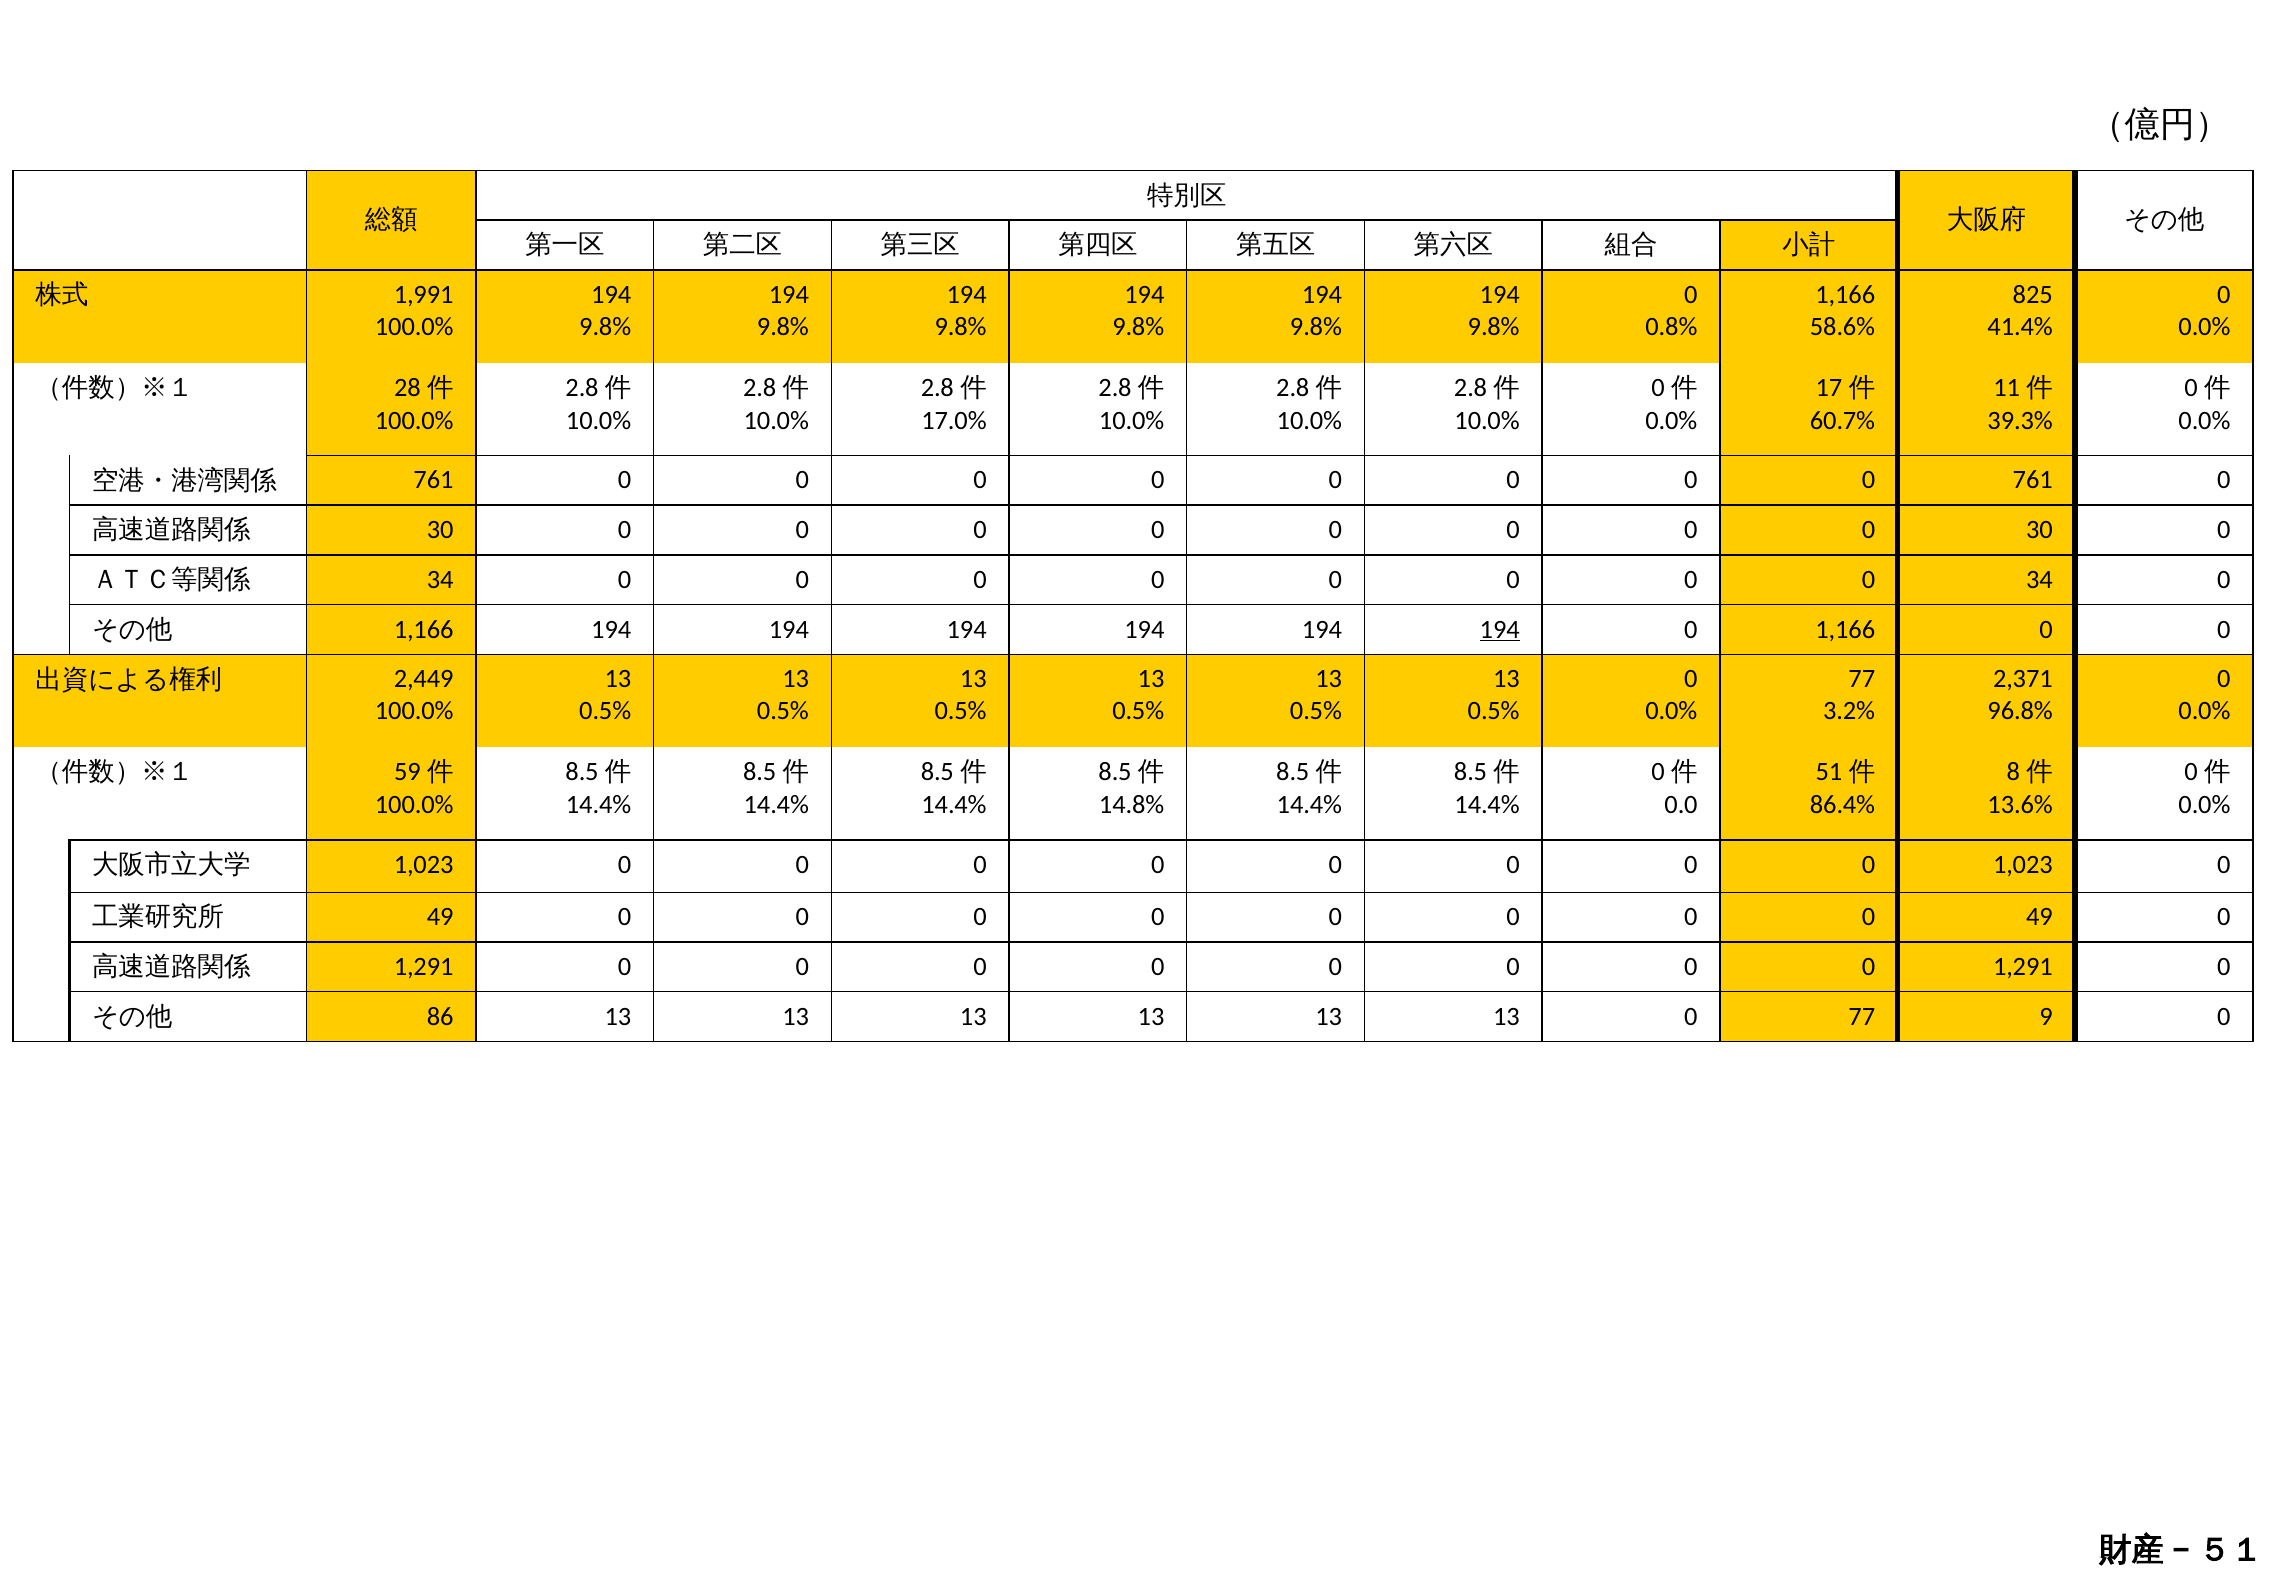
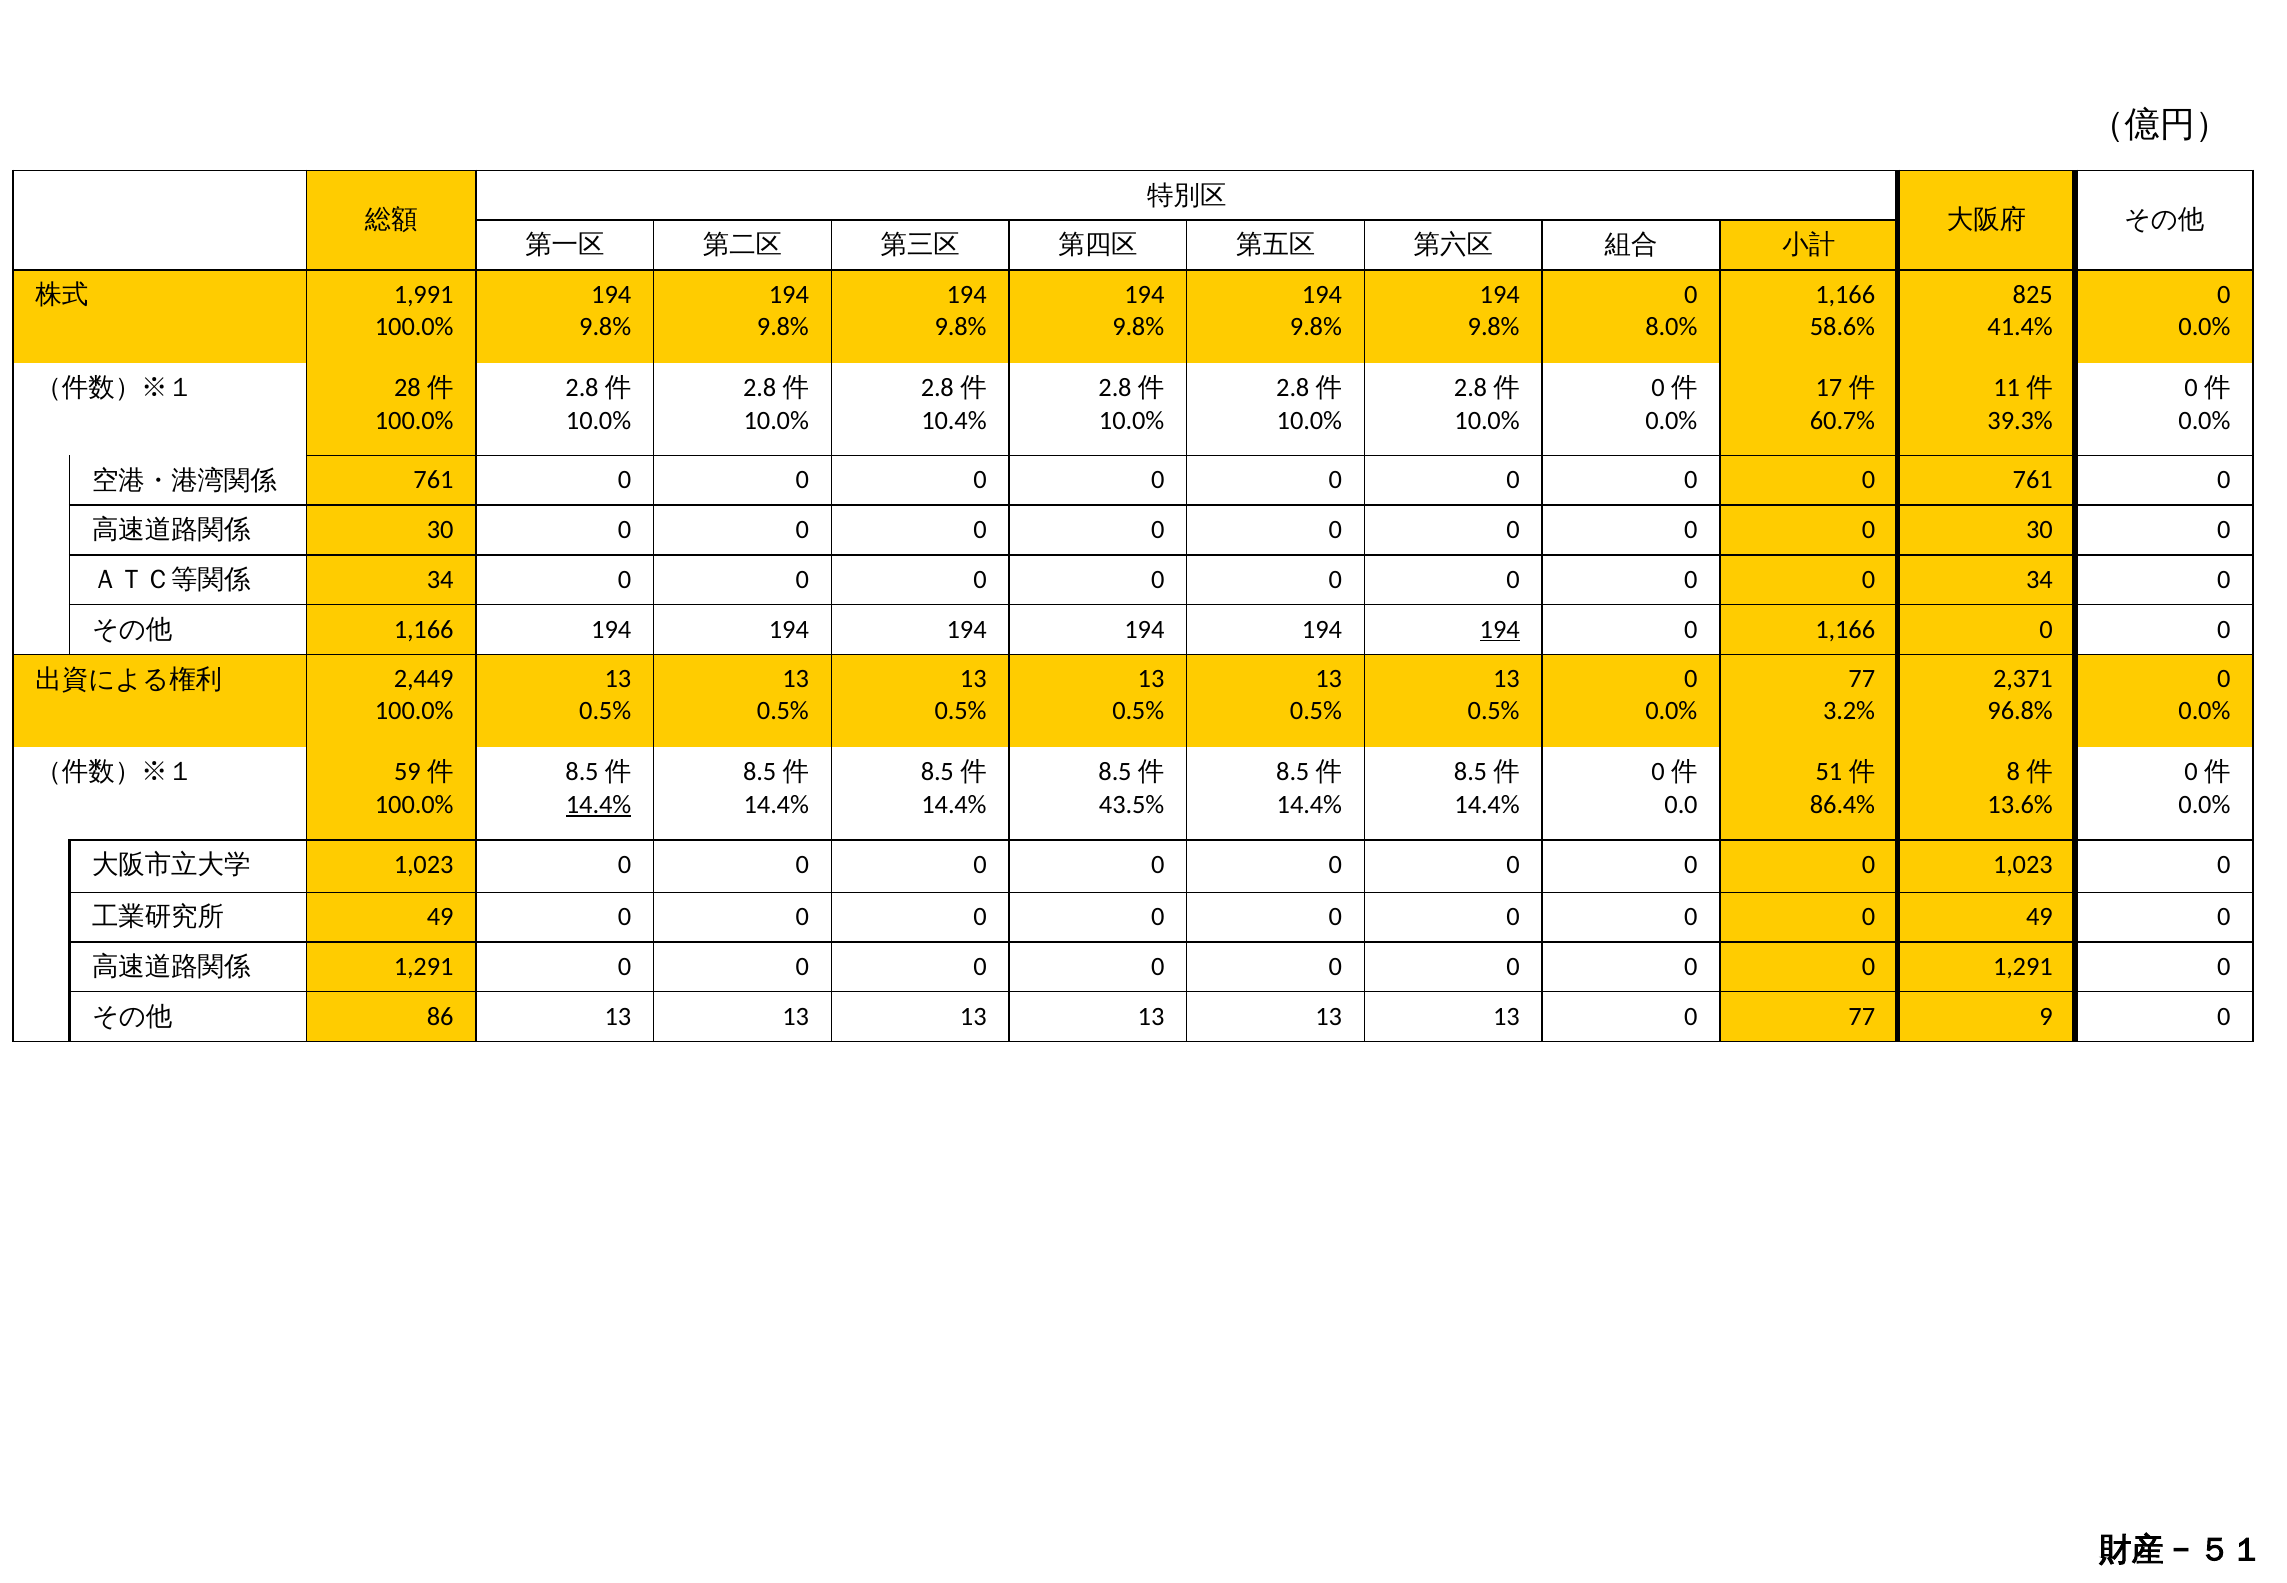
0.8%: 0.8% -> 8.0%
17.0%: 17.0% -> 10.4%
14.4% at (599, 805) underline: none -> present
14.8%: 14.8% -> 43.5%
